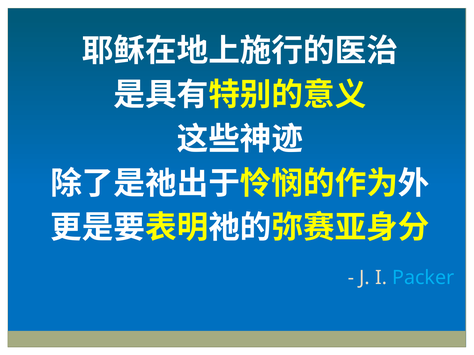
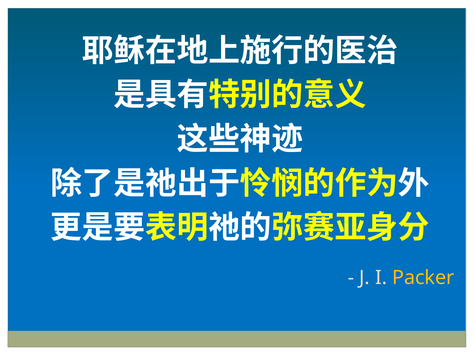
Packer colour: light blue -> yellow
